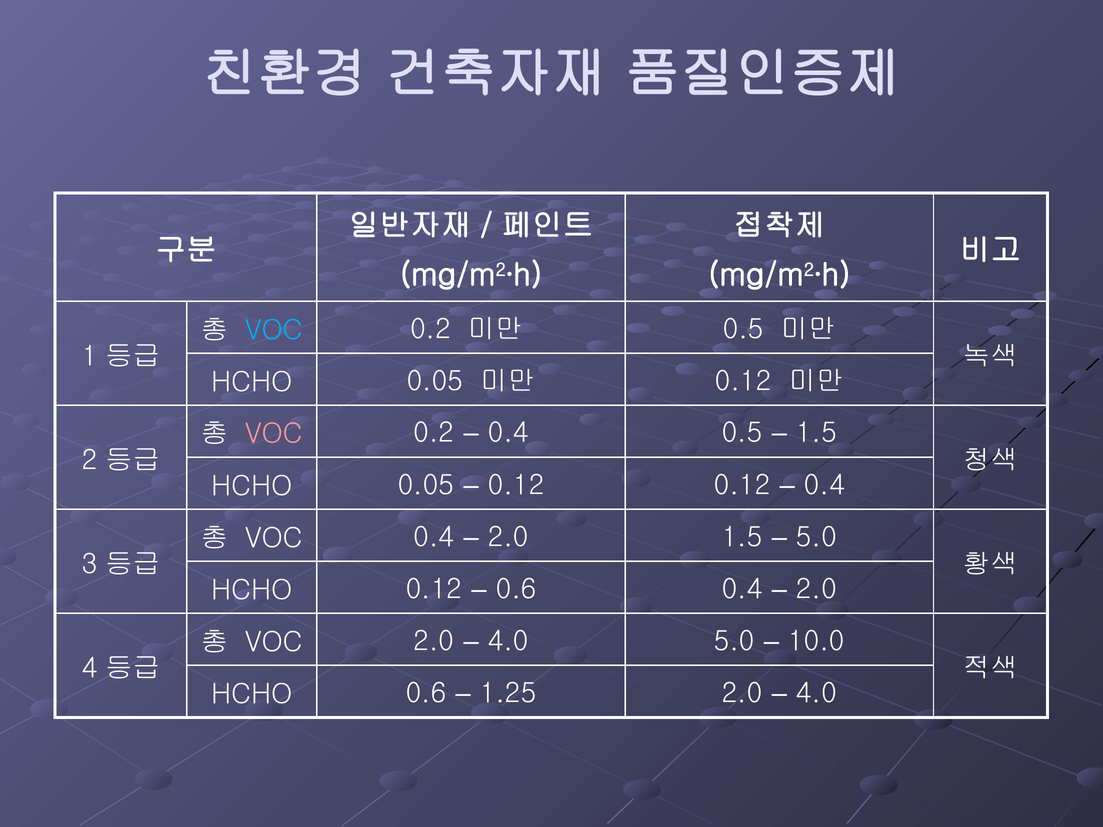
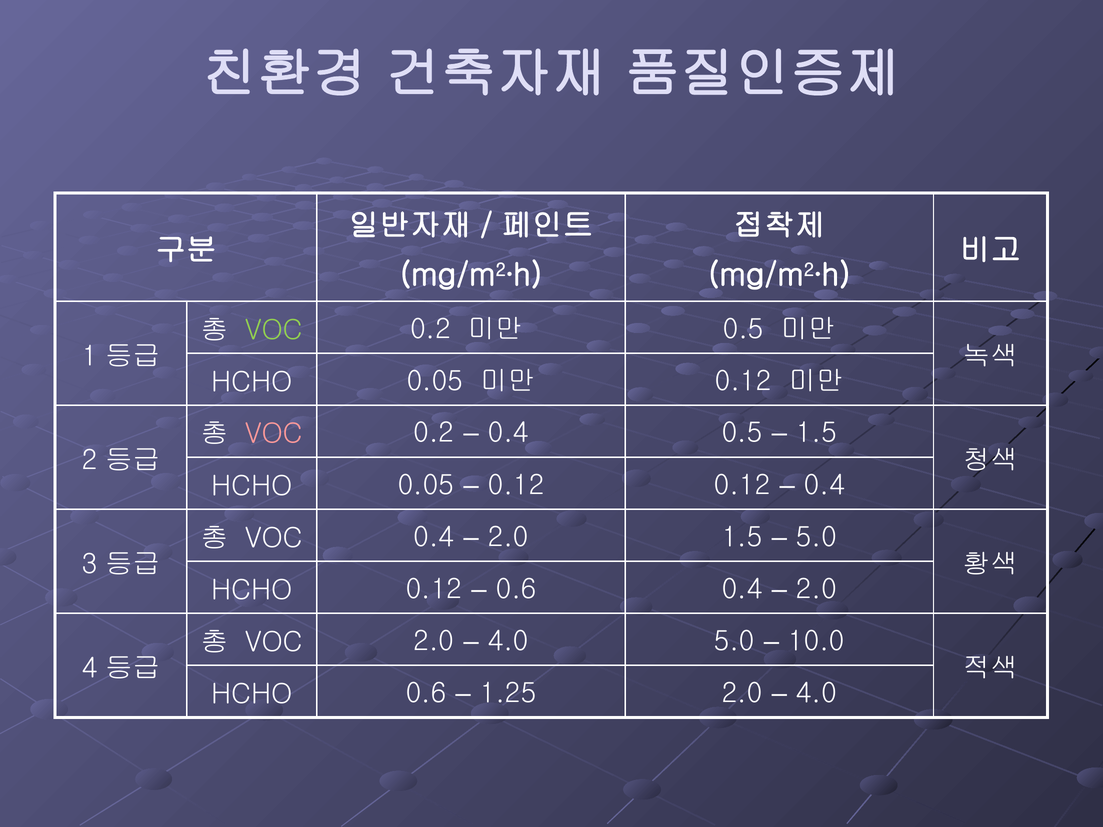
VOC at (274, 330) colour: light blue -> light green
